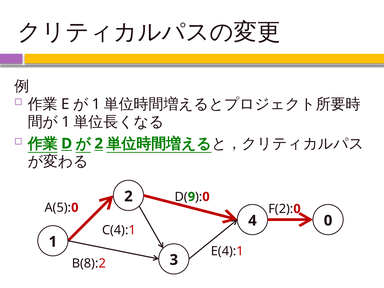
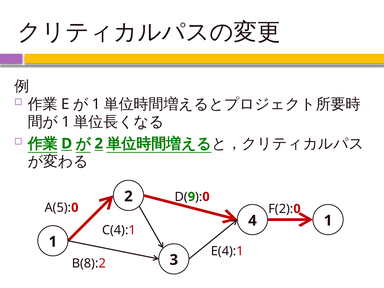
C(4):1 0: 0 -> 1
